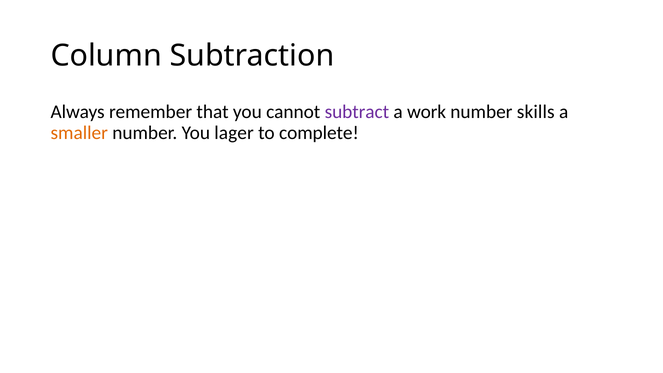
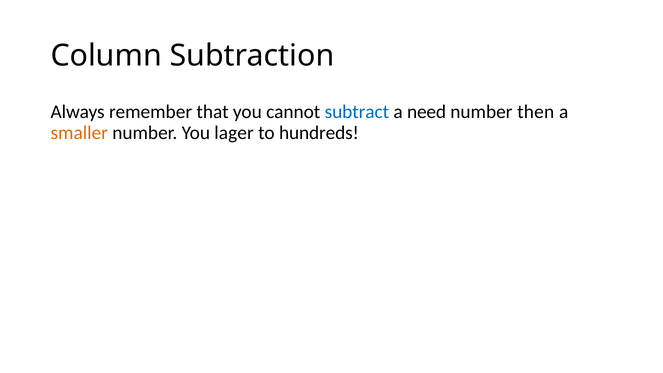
subtract colour: purple -> blue
work: work -> need
skills: skills -> then
complete: complete -> hundreds
